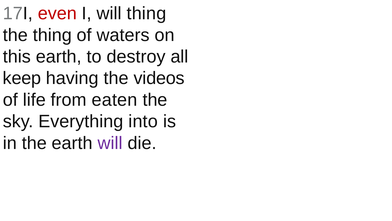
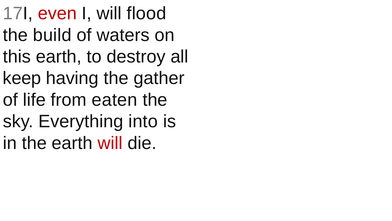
will thing: thing -> flood
the thing: thing -> build
videos: videos -> gather
will at (110, 143) colour: purple -> red
